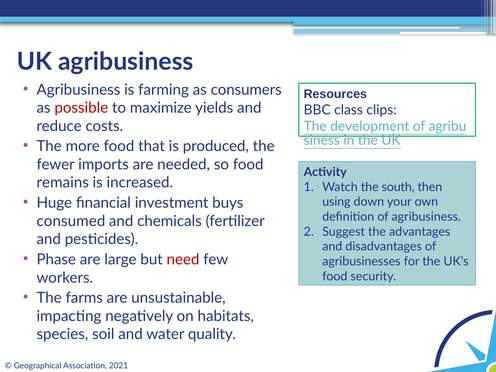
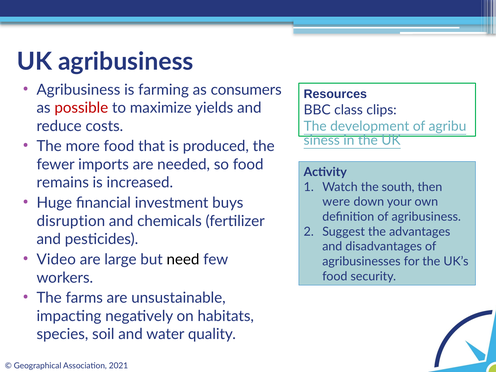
using: using -> were
consumed: consumed -> disruption
Phase: Phase -> Video
need colour: red -> black
